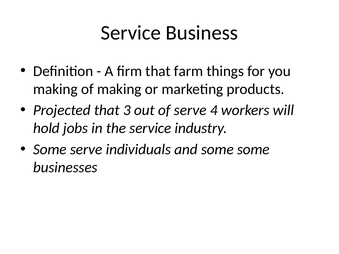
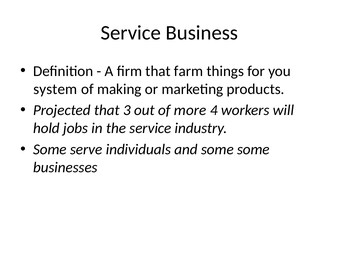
making at (55, 89): making -> system
of serve: serve -> more
